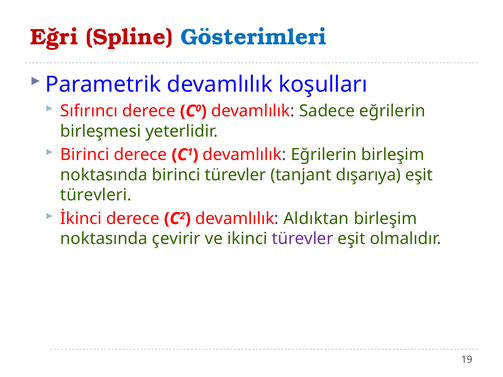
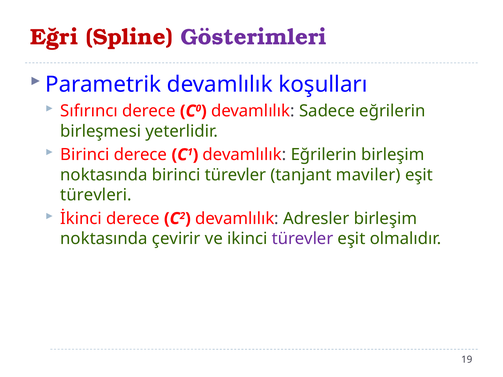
Gösterimleri colour: blue -> purple
dışarıya: dışarıya -> maviler
Aldıktan: Aldıktan -> Adresler
